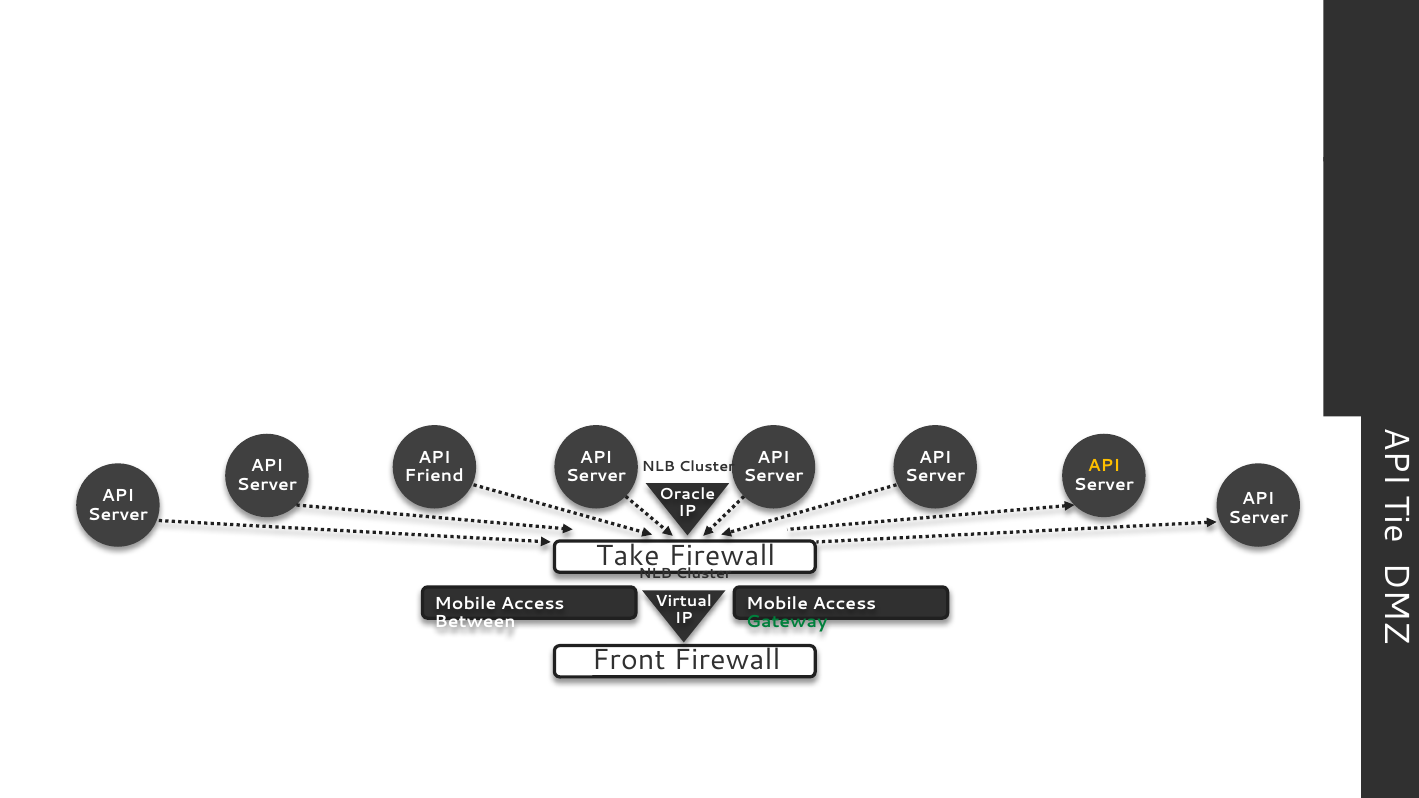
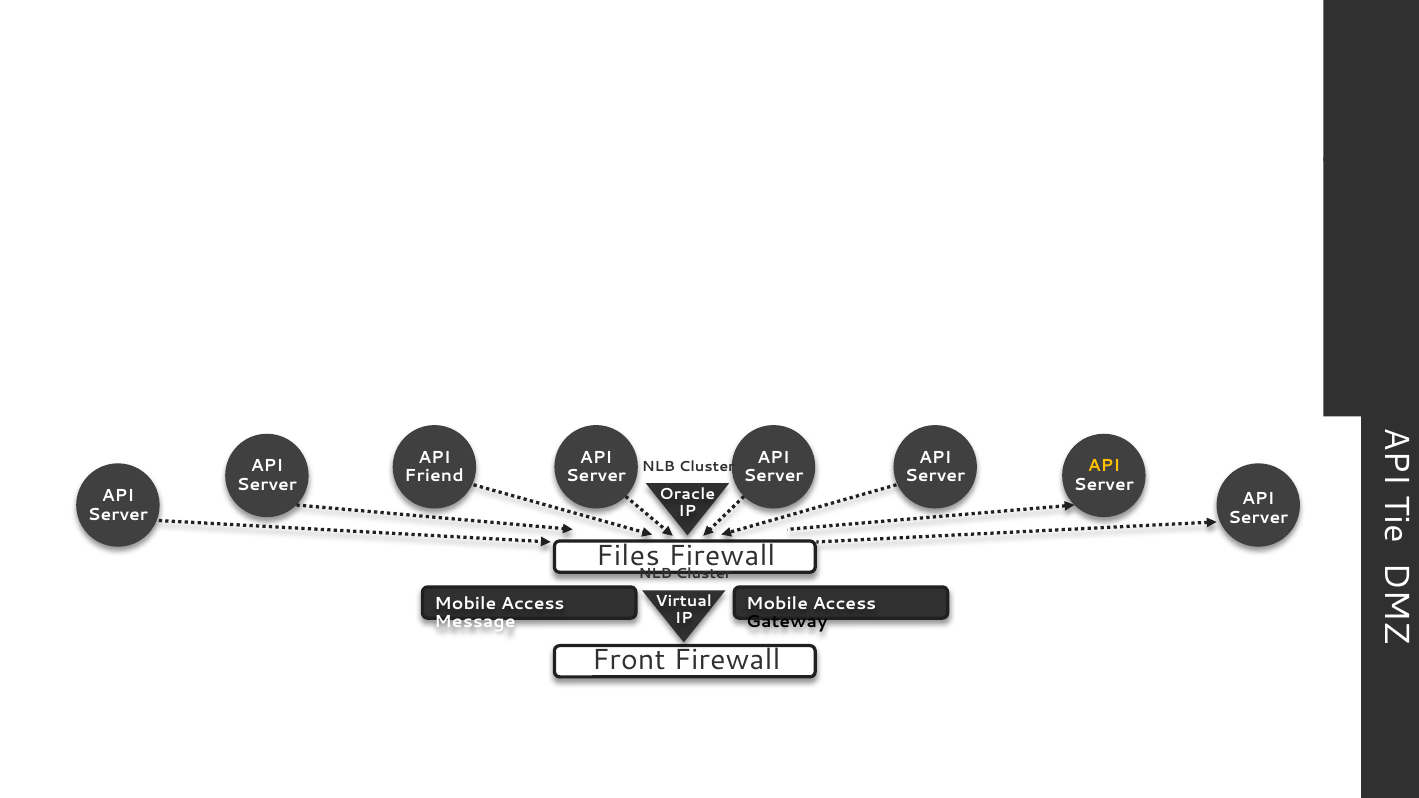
Take: Take -> Files
Between: Between -> Message
Gateway colour: green -> black
